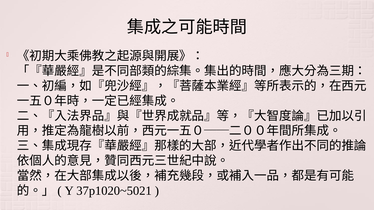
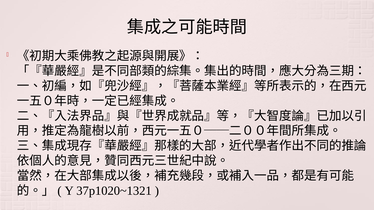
37p1020~5021: 37p1020~5021 -> 37p1020~1321
